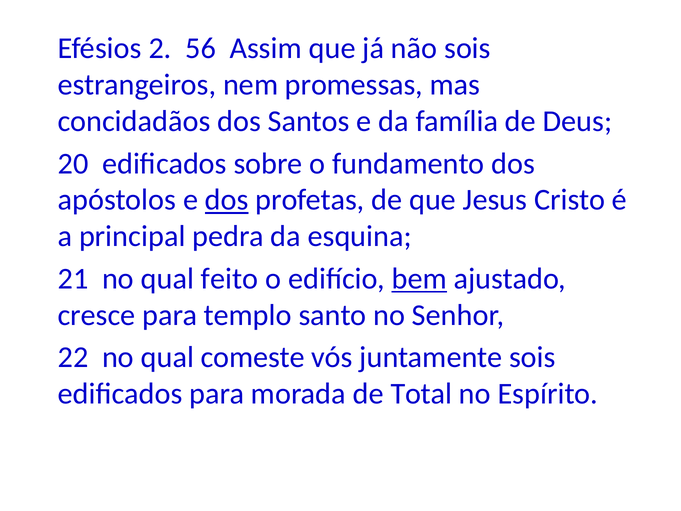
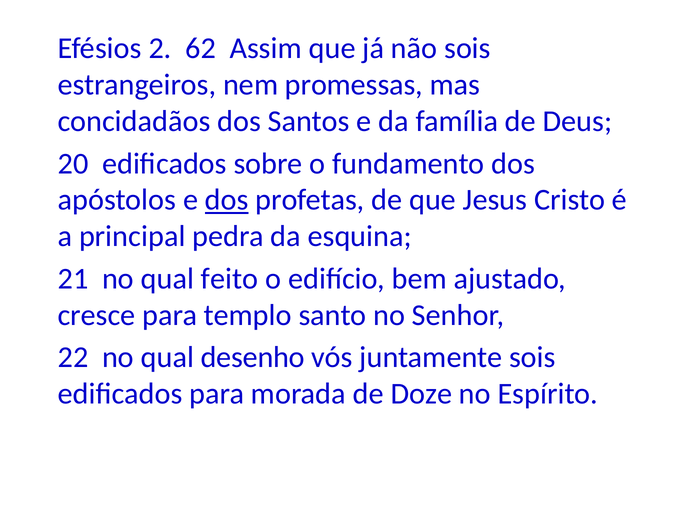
56: 56 -> 62
bem underline: present -> none
comeste: comeste -> desenho
Total: Total -> Doze
